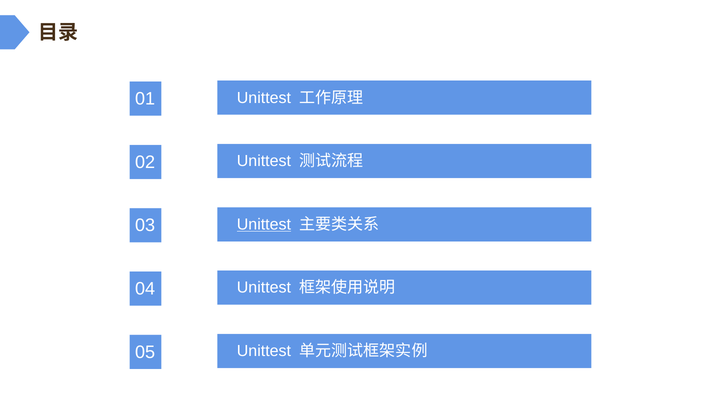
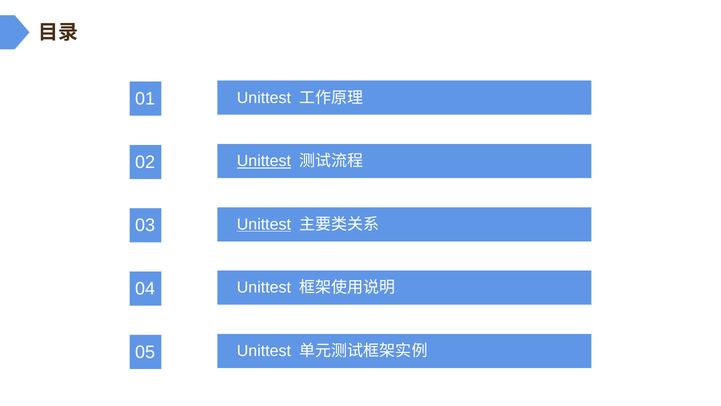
Unittest at (264, 161) underline: none -> present
